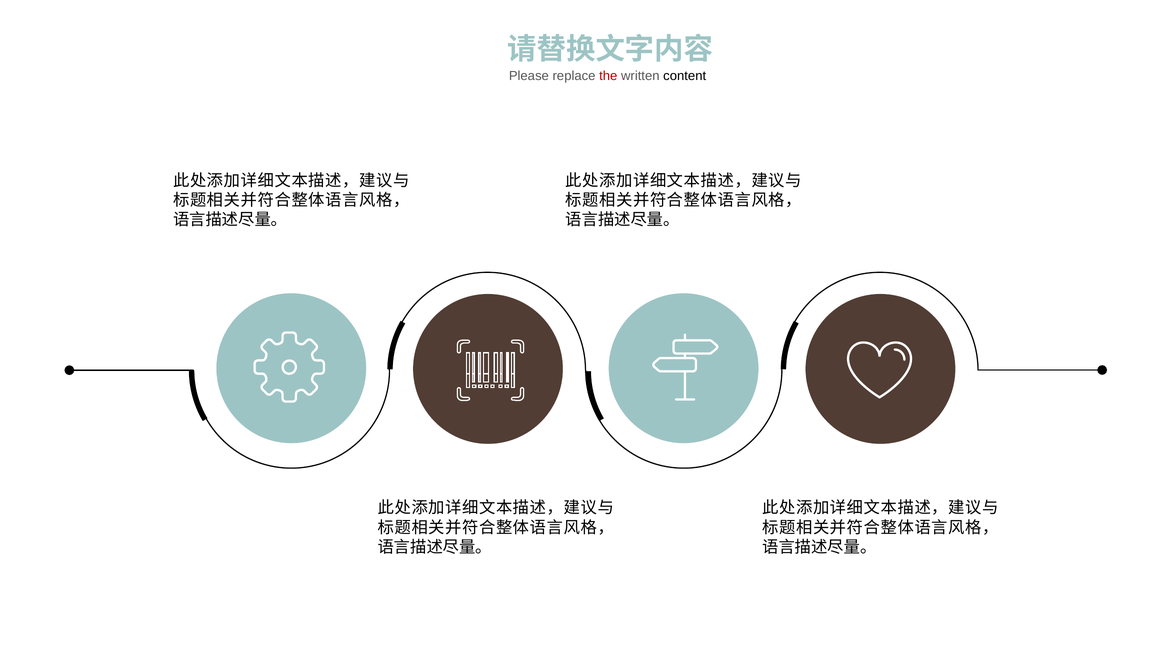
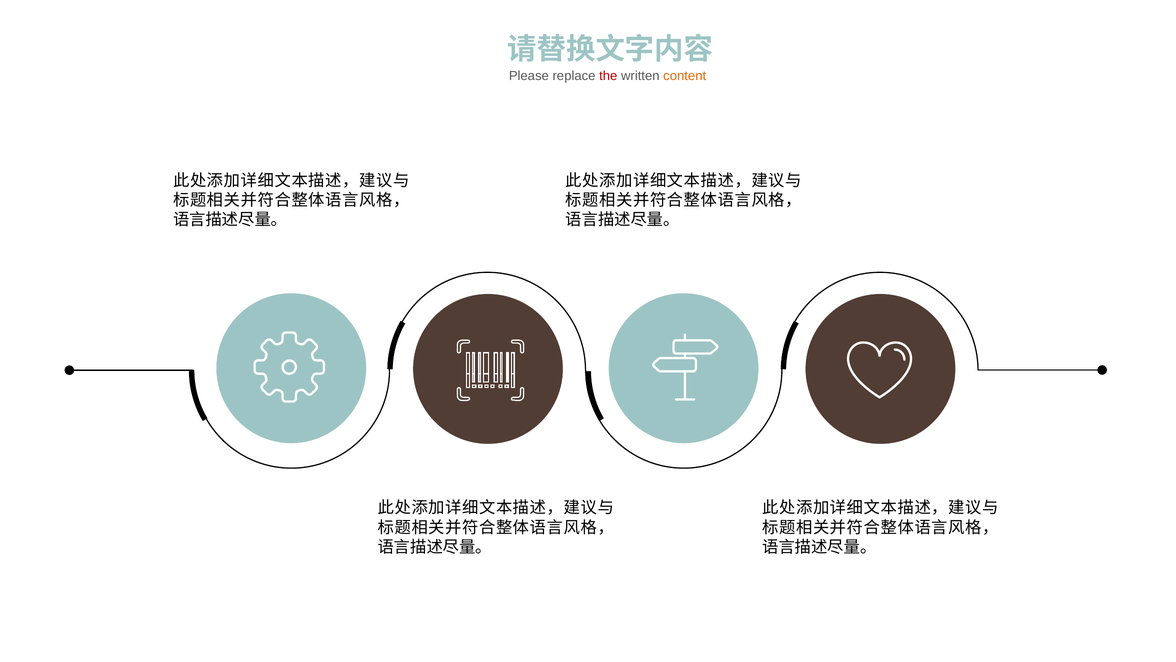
content colour: black -> orange
